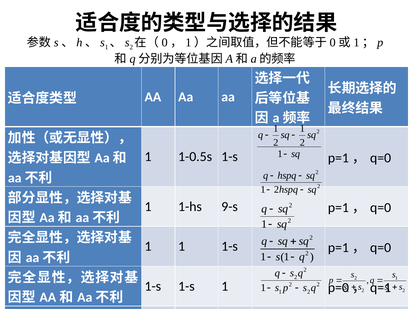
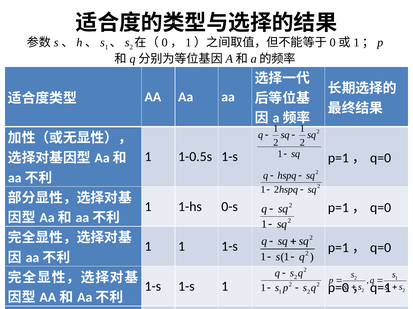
9-s: 9-s -> 0-s
